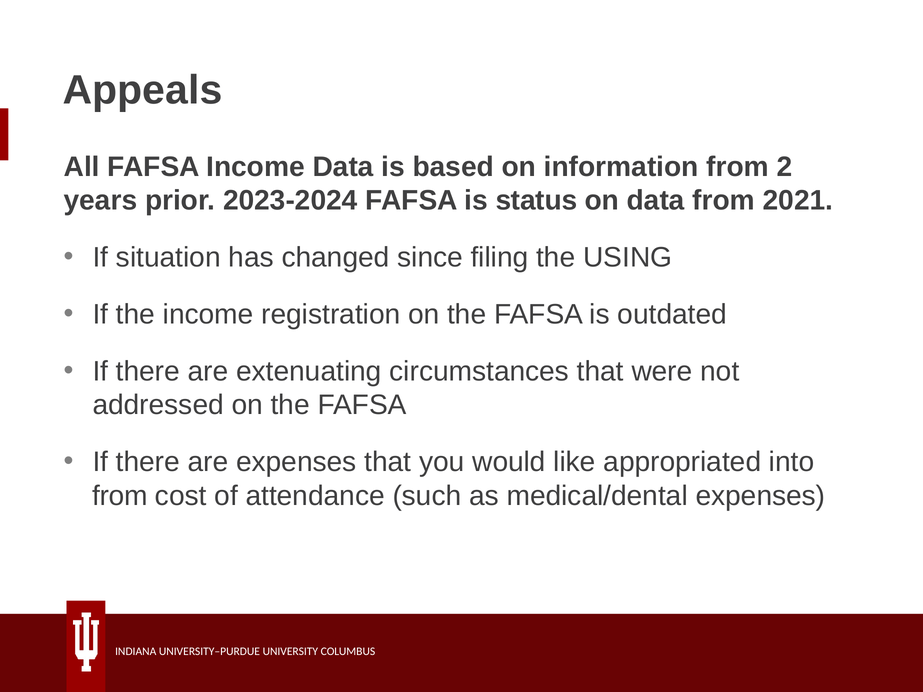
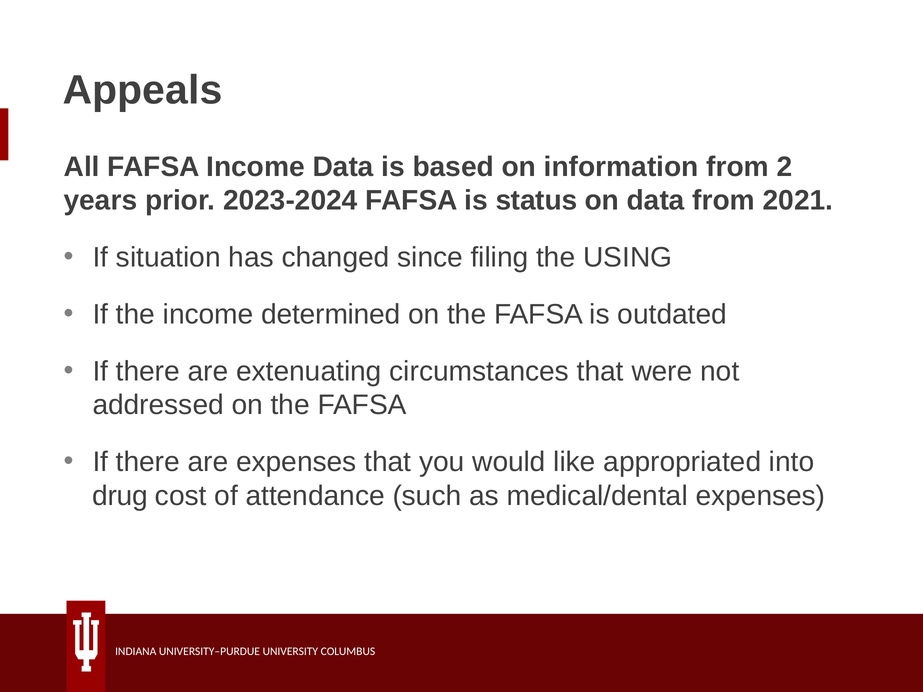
registration: registration -> determined
from at (120, 496): from -> drug
